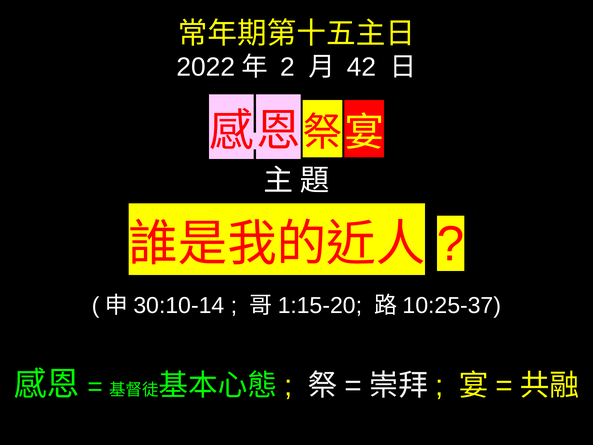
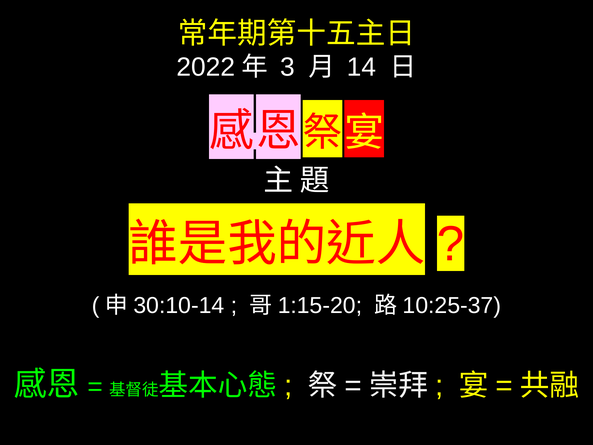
2: 2 -> 3
42: 42 -> 14
